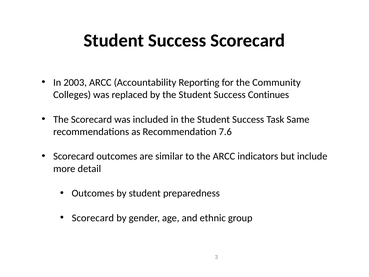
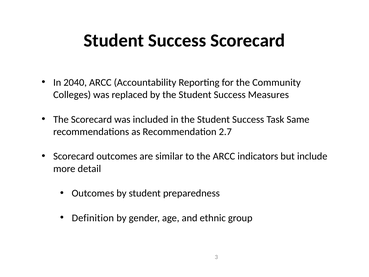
2003: 2003 -> 2040
Continues: Continues -> Measures
7.6: 7.6 -> 2.7
Scorecard at (93, 218): Scorecard -> Definition
